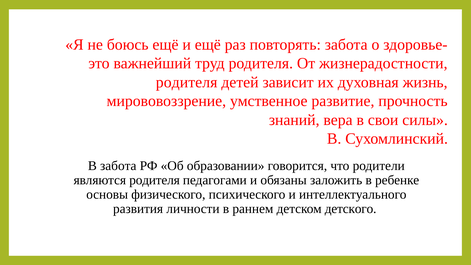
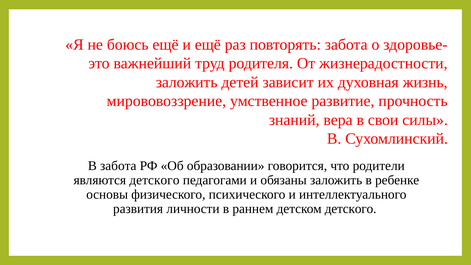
родителя at (187, 82): родителя -> заложить
являются родителя: родителя -> детского
